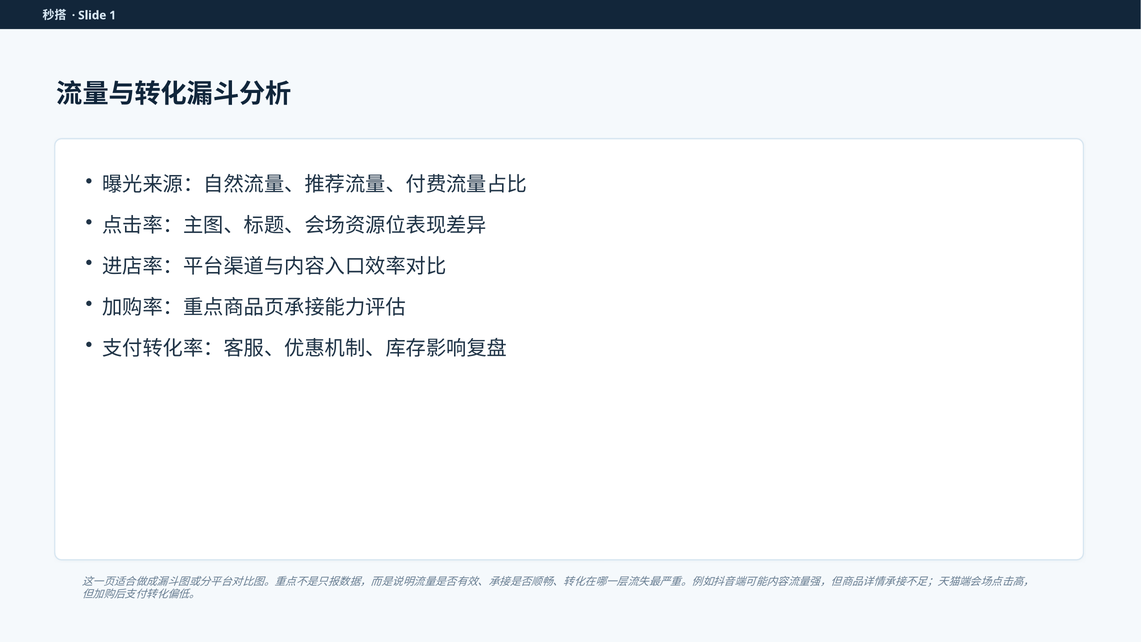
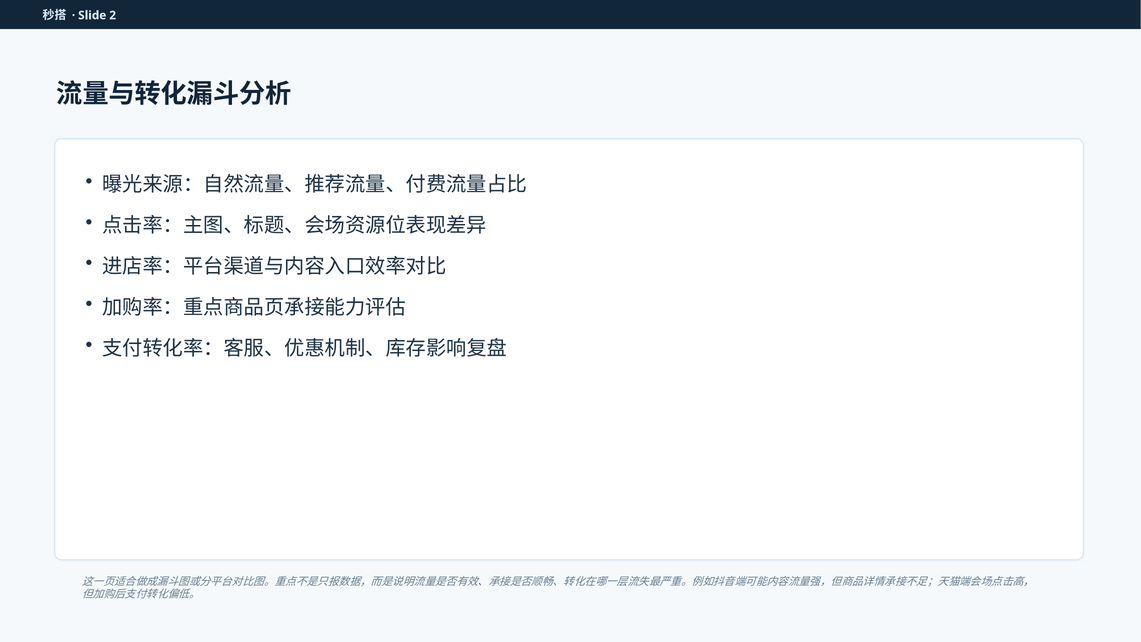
1: 1 -> 2
